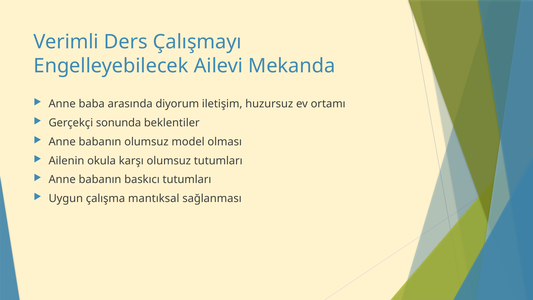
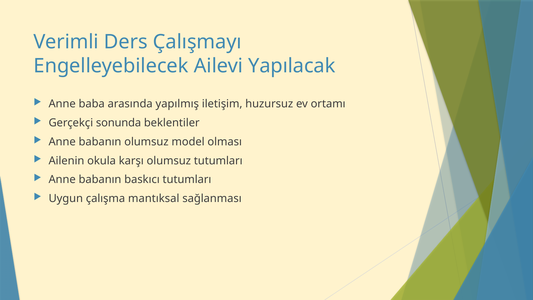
Mekanda: Mekanda -> Yapılacak
diyorum: diyorum -> yapılmış
